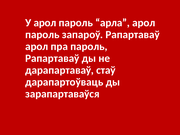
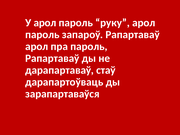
арла: арла -> руку
